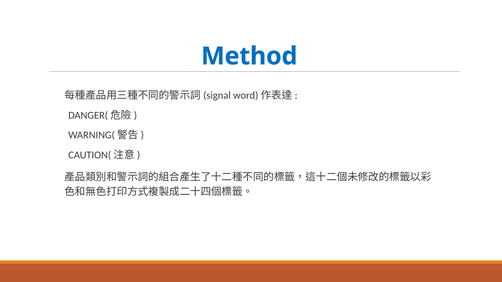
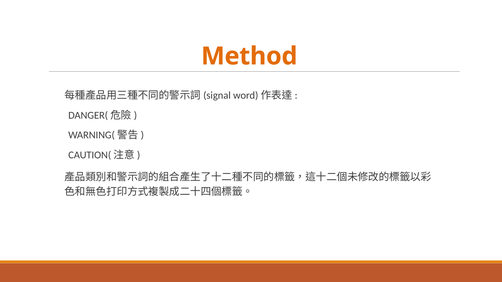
Method colour: blue -> orange
